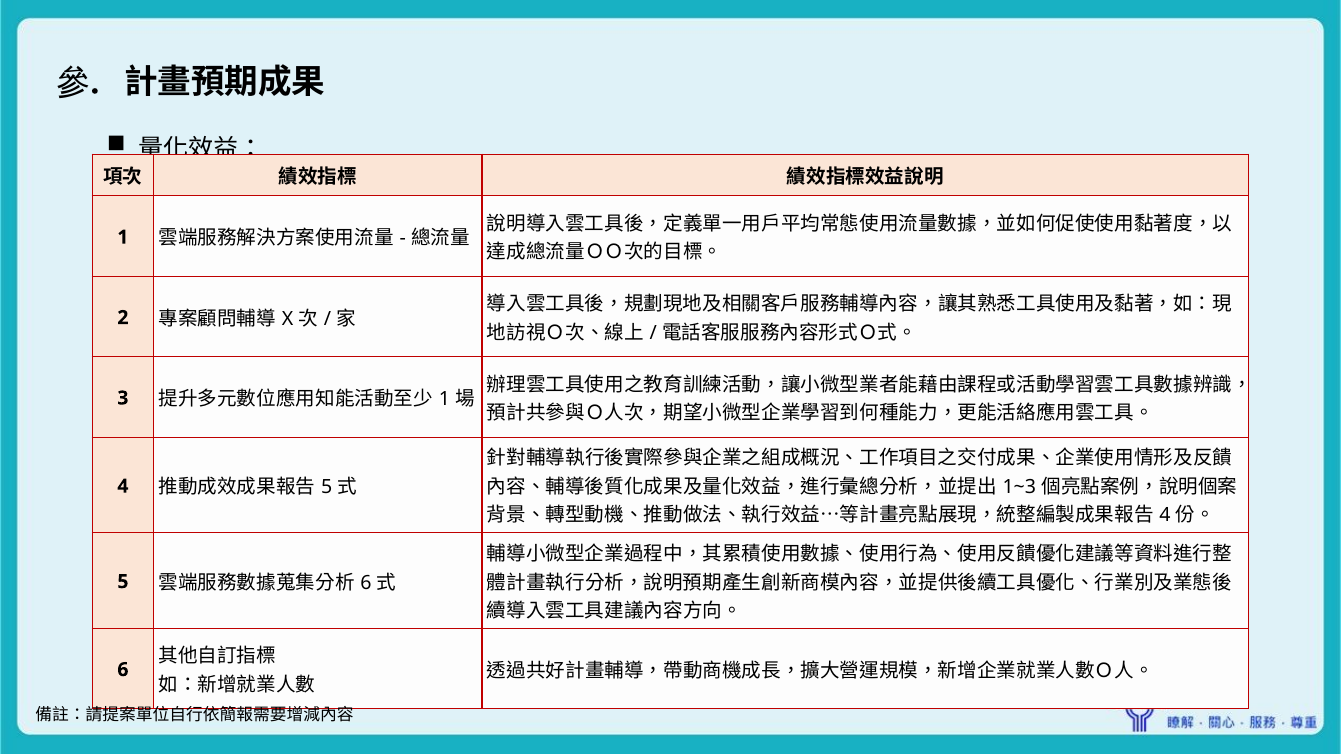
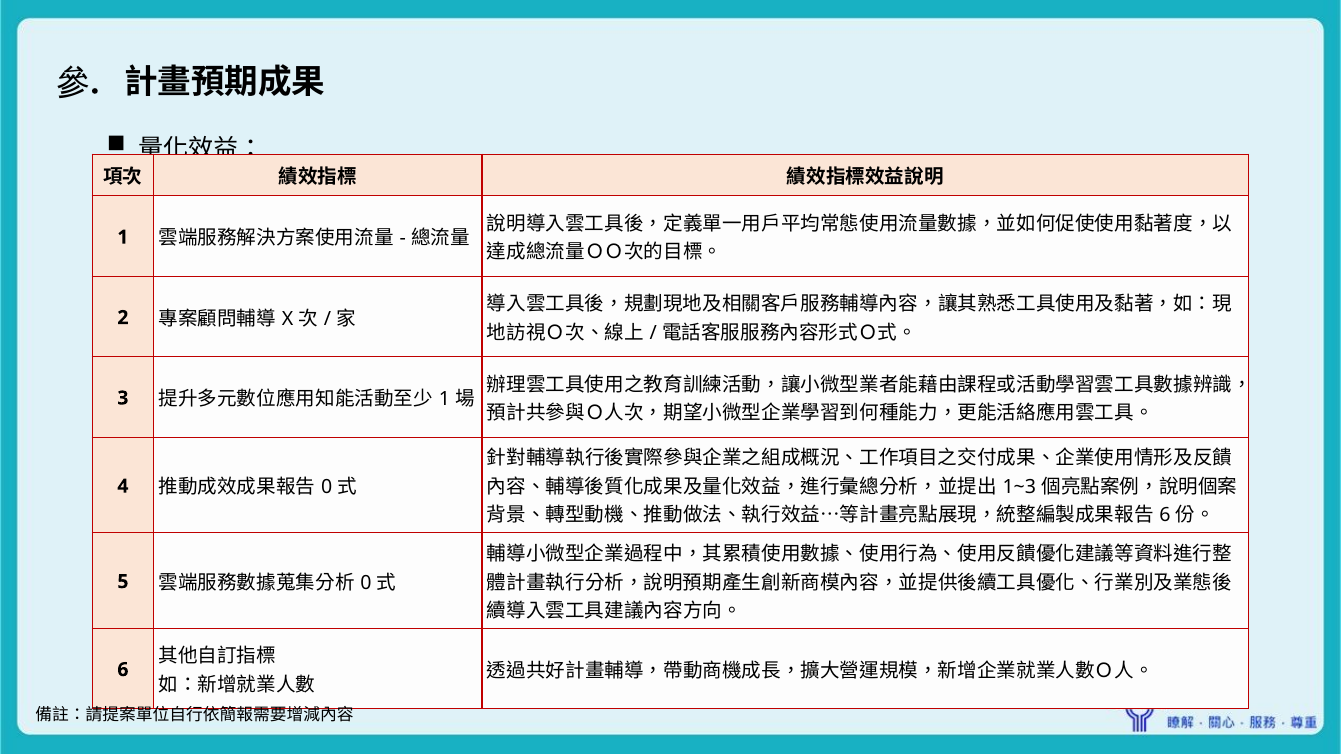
5 at (327, 487): 5 -> 0
4 at (1165, 516): 4 -> 6
6 at (366, 583): 6 -> 0
